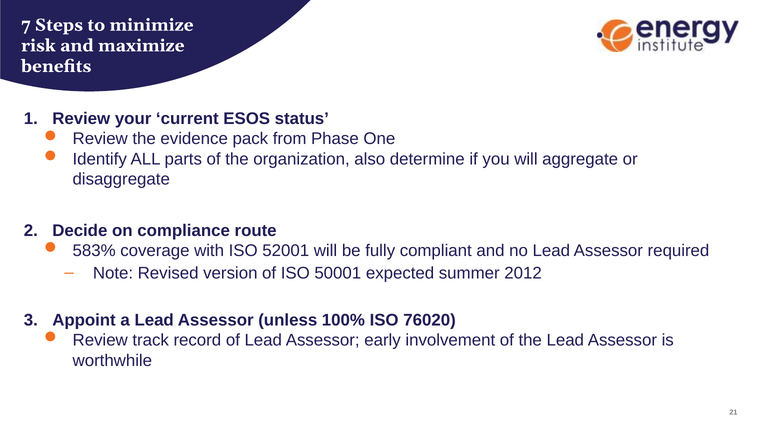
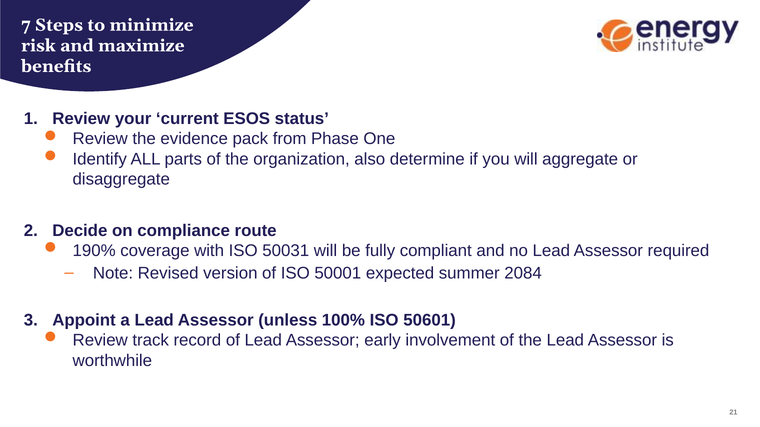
583%: 583% -> 190%
52001: 52001 -> 50031
2012: 2012 -> 2084
76020: 76020 -> 50601
